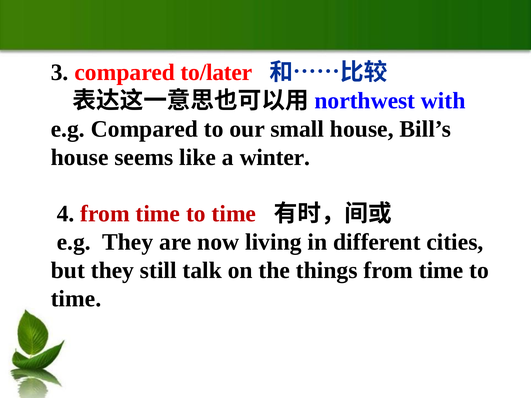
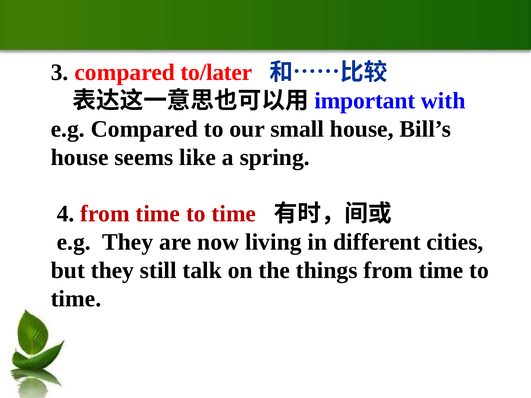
northwest: northwest -> important
winter: winter -> spring
